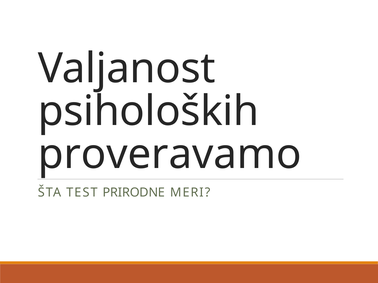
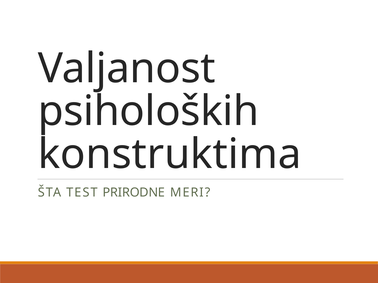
proveravamo: proveravamo -> konstruktima
